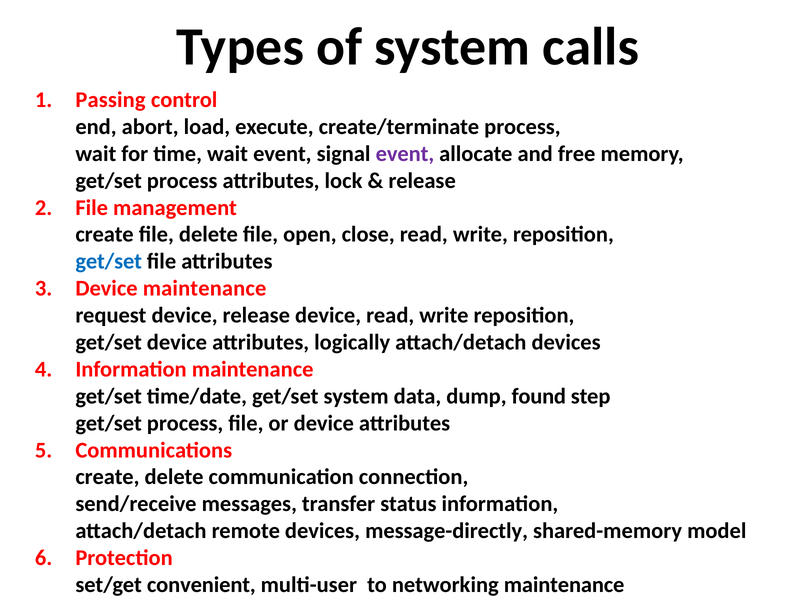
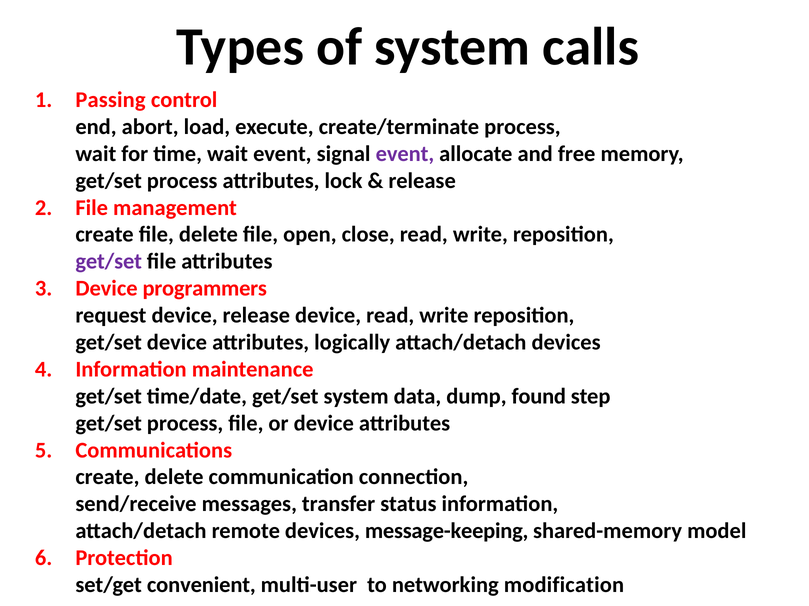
get/set at (109, 262) colour: blue -> purple
Device maintenance: maintenance -> programmers
message-directly: message-directly -> message-keeping
networking maintenance: maintenance -> modification
